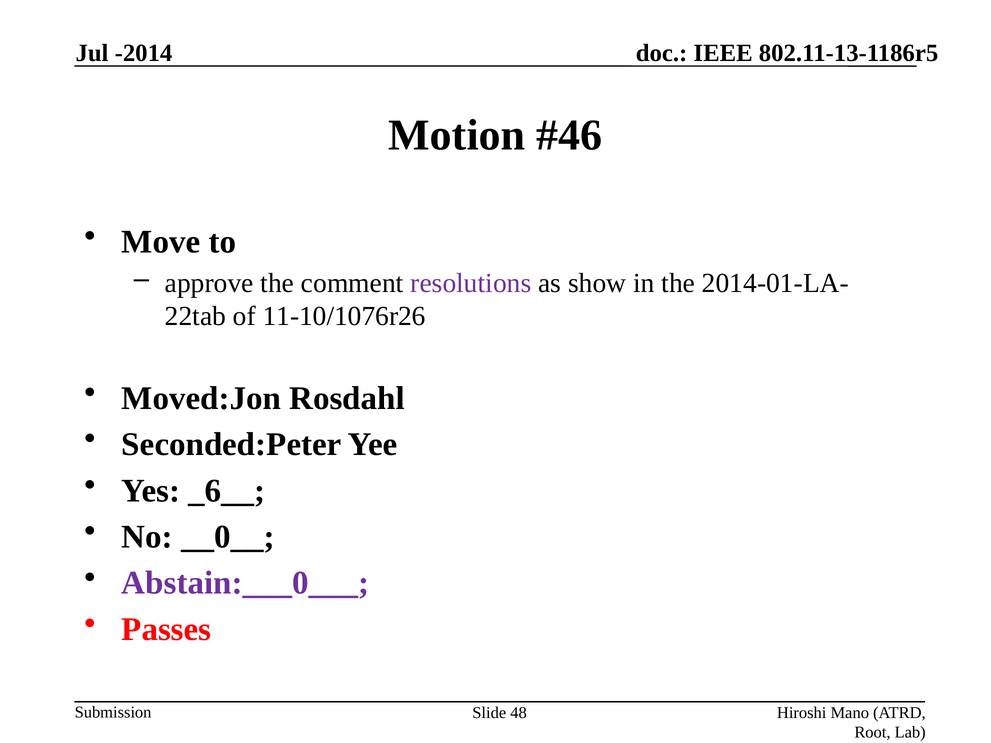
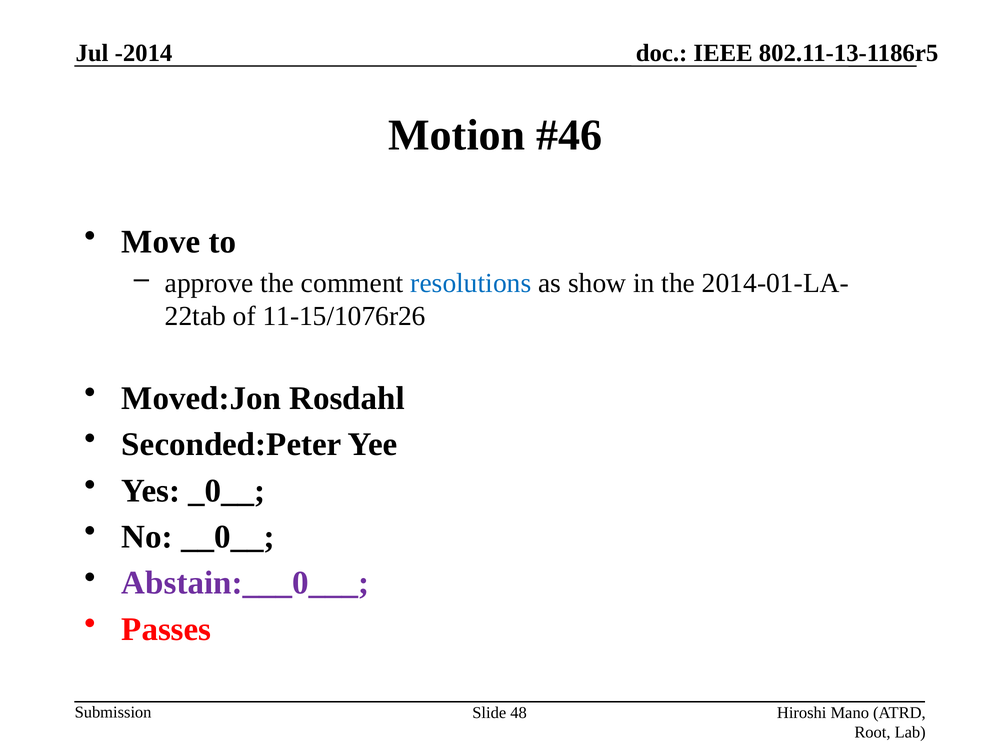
resolutions colour: purple -> blue
11-10/1076r26: 11-10/1076r26 -> 11-15/1076r26
_6__: _6__ -> _0__
